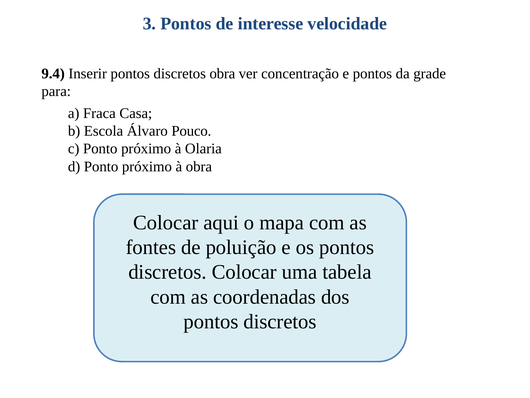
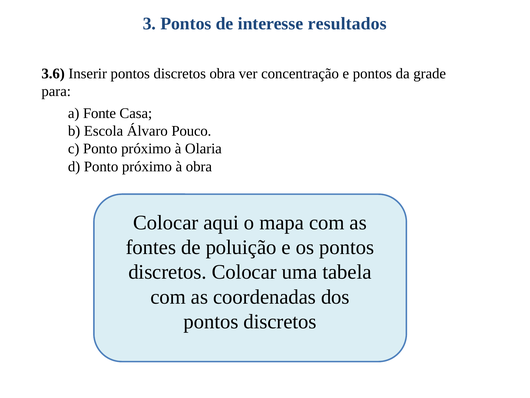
velocidade: velocidade -> resultados
9.4: 9.4 -> 3.6
Fraca: Fraca -> Fonte
